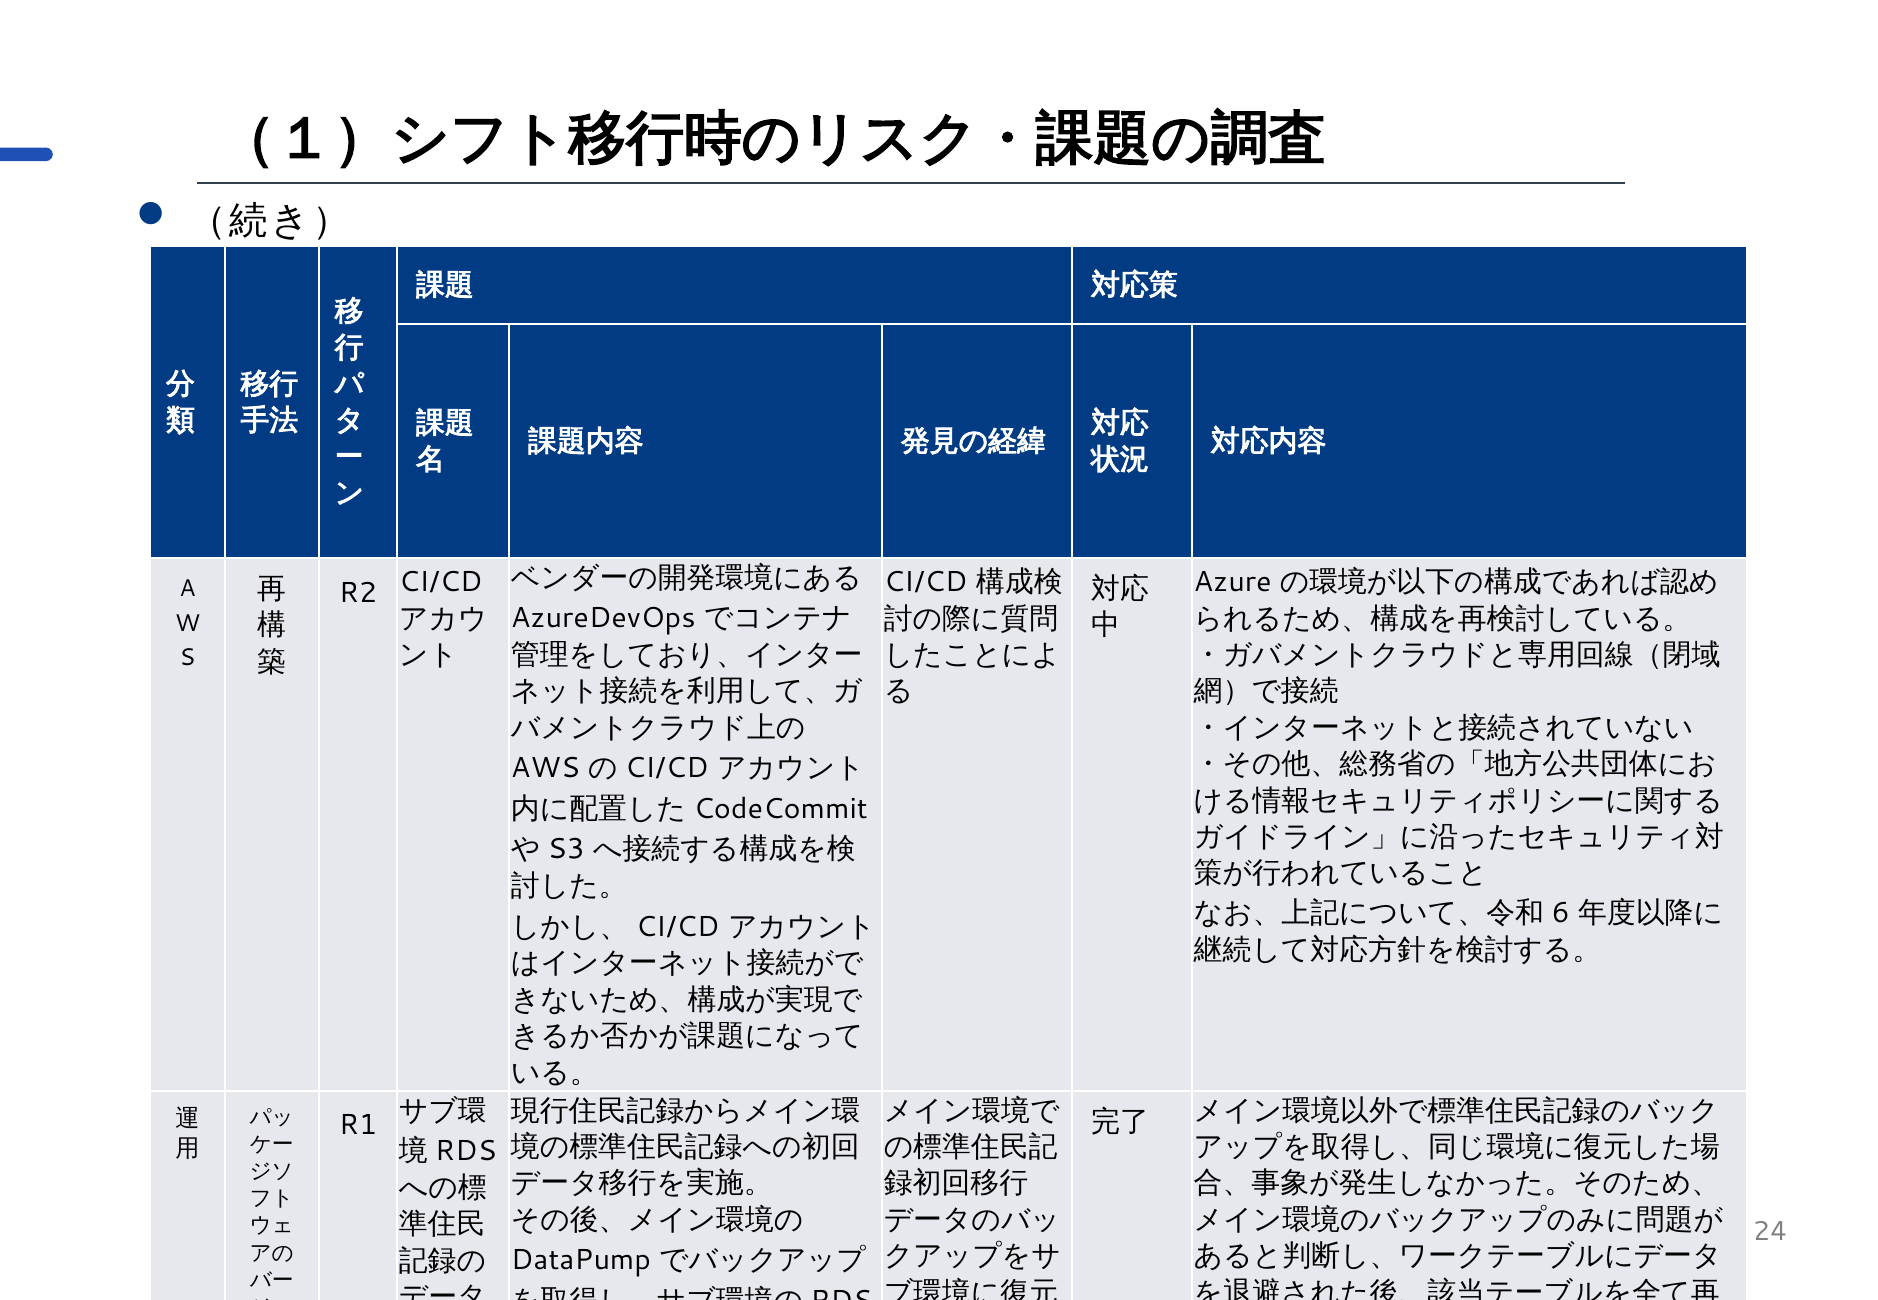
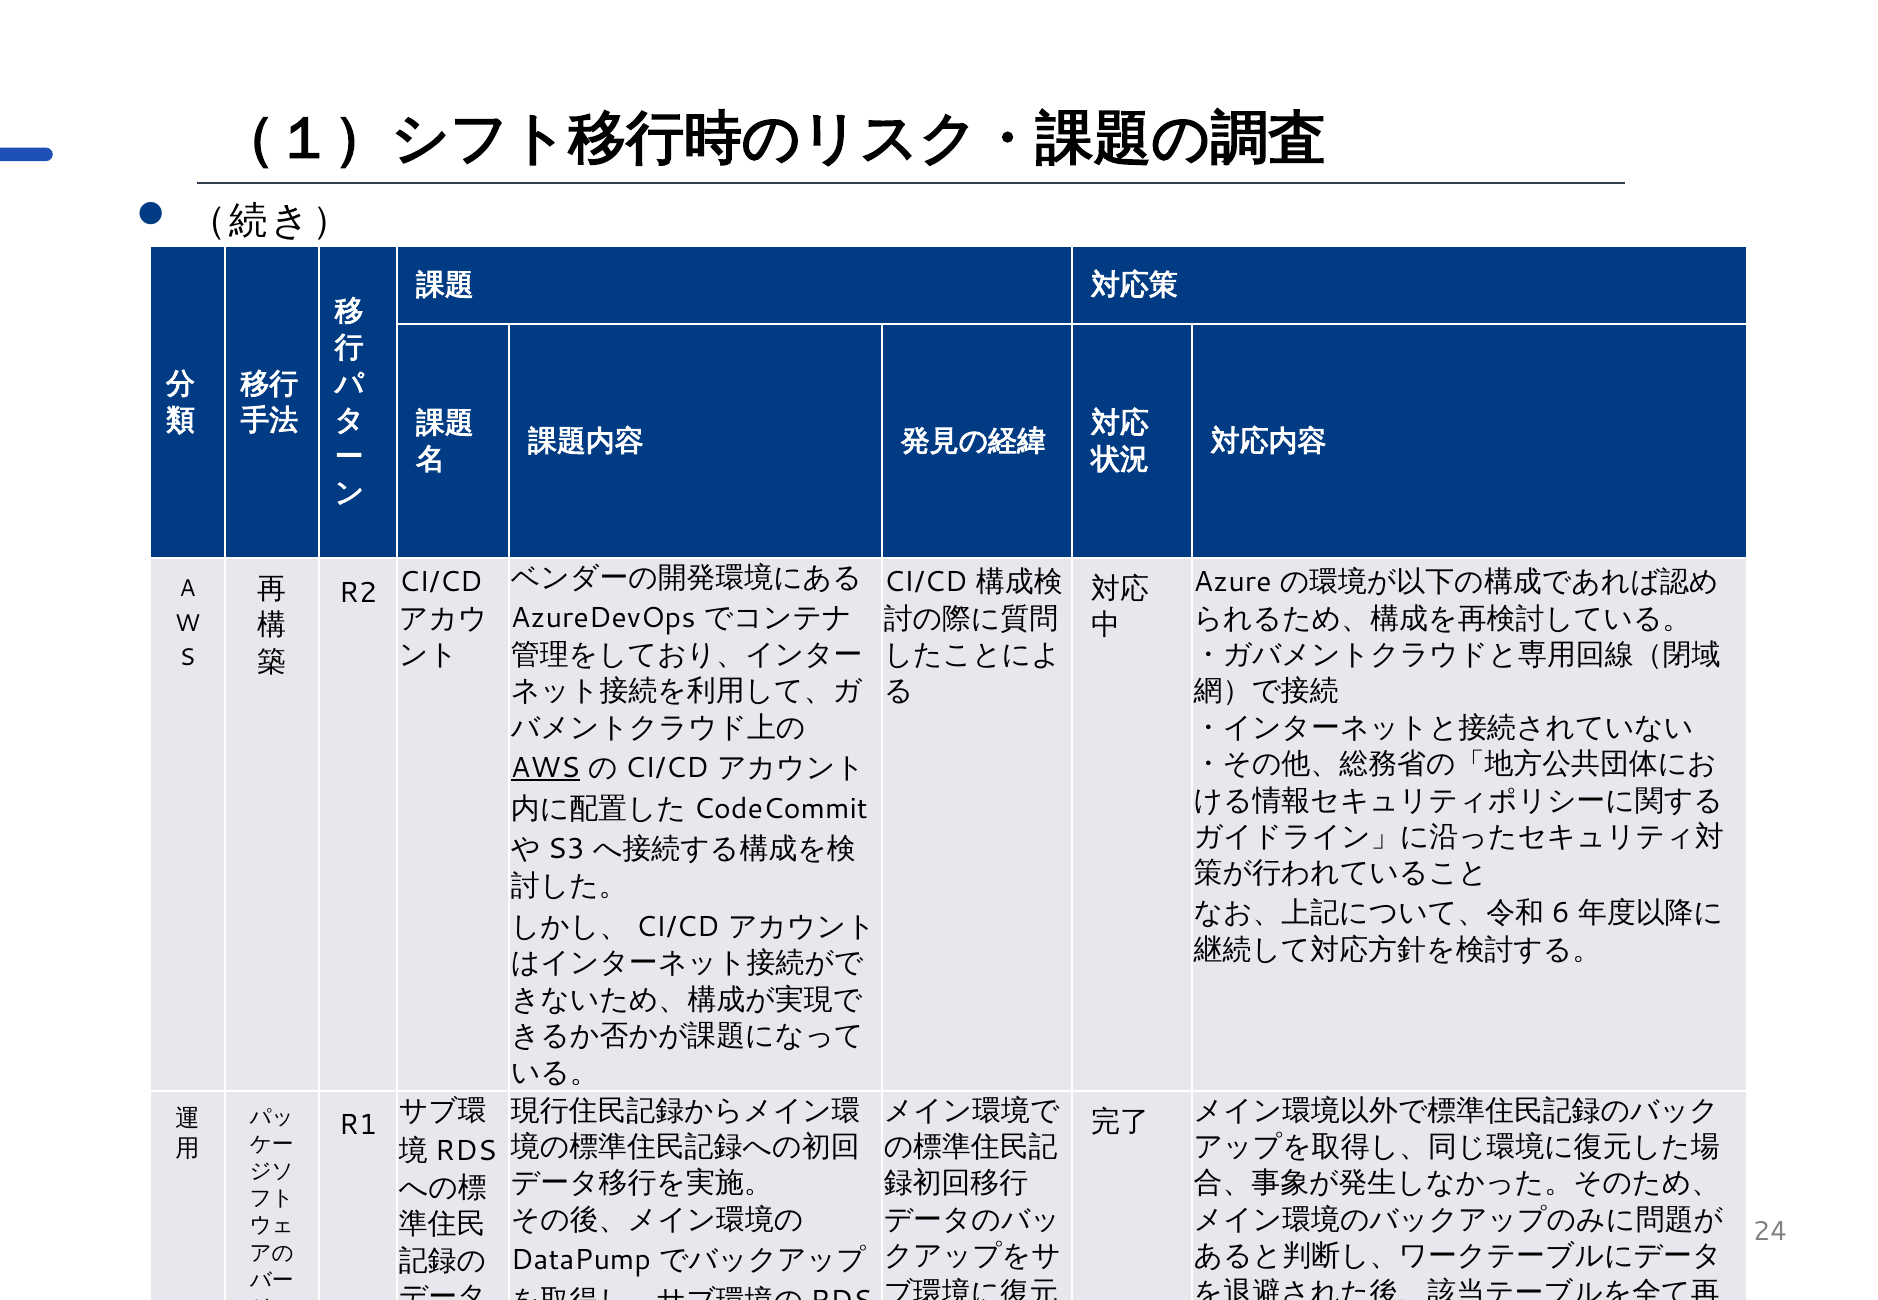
AWS underline: none -> present
